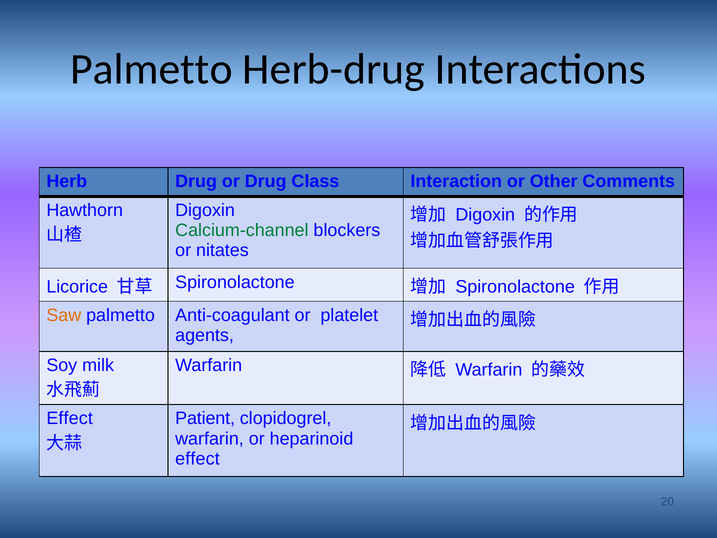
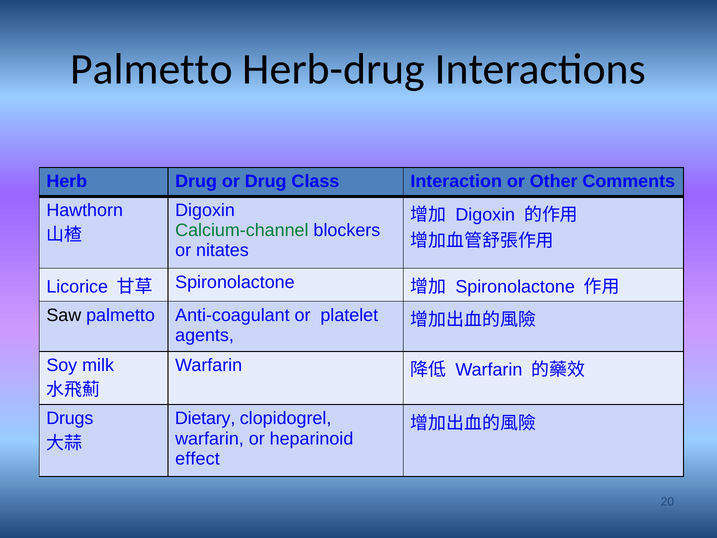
Saw colour: orange -> black
Effect at (70, 418): Effect -> Drugs
Patient: Patient -> Dietary
